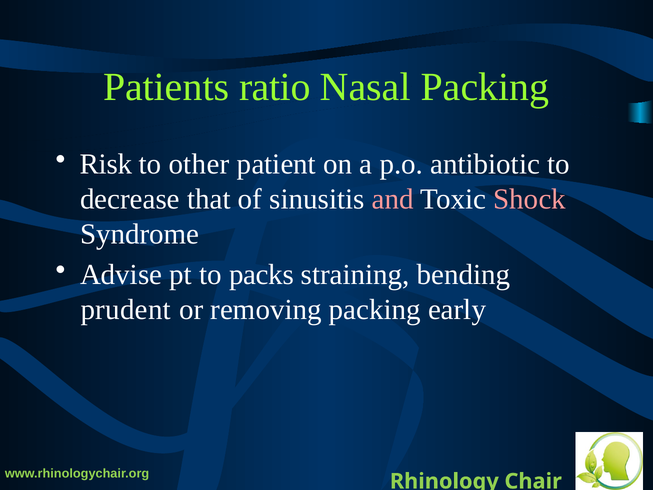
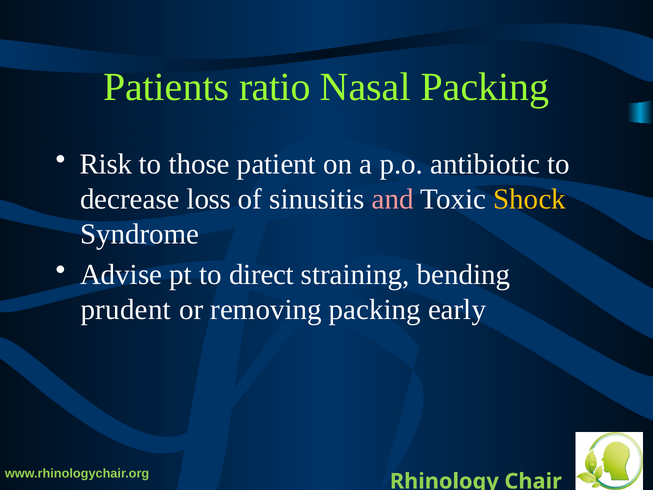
other: other -> those
that: that -> loss
Shock colour: pink -> yellow
packs: packs -> direct
